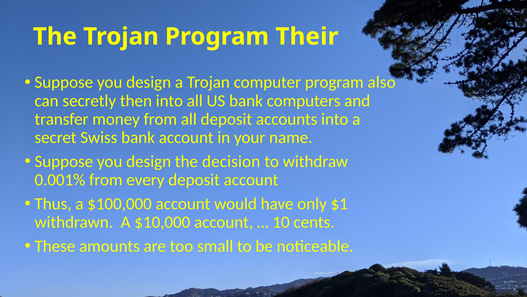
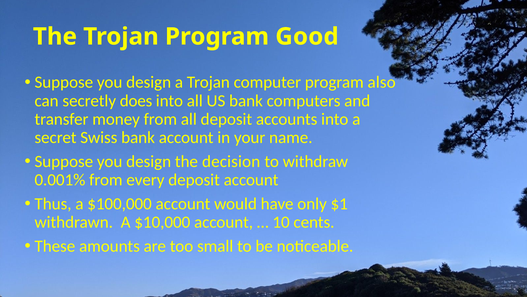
Their: Their -> Good
then: then -> does
